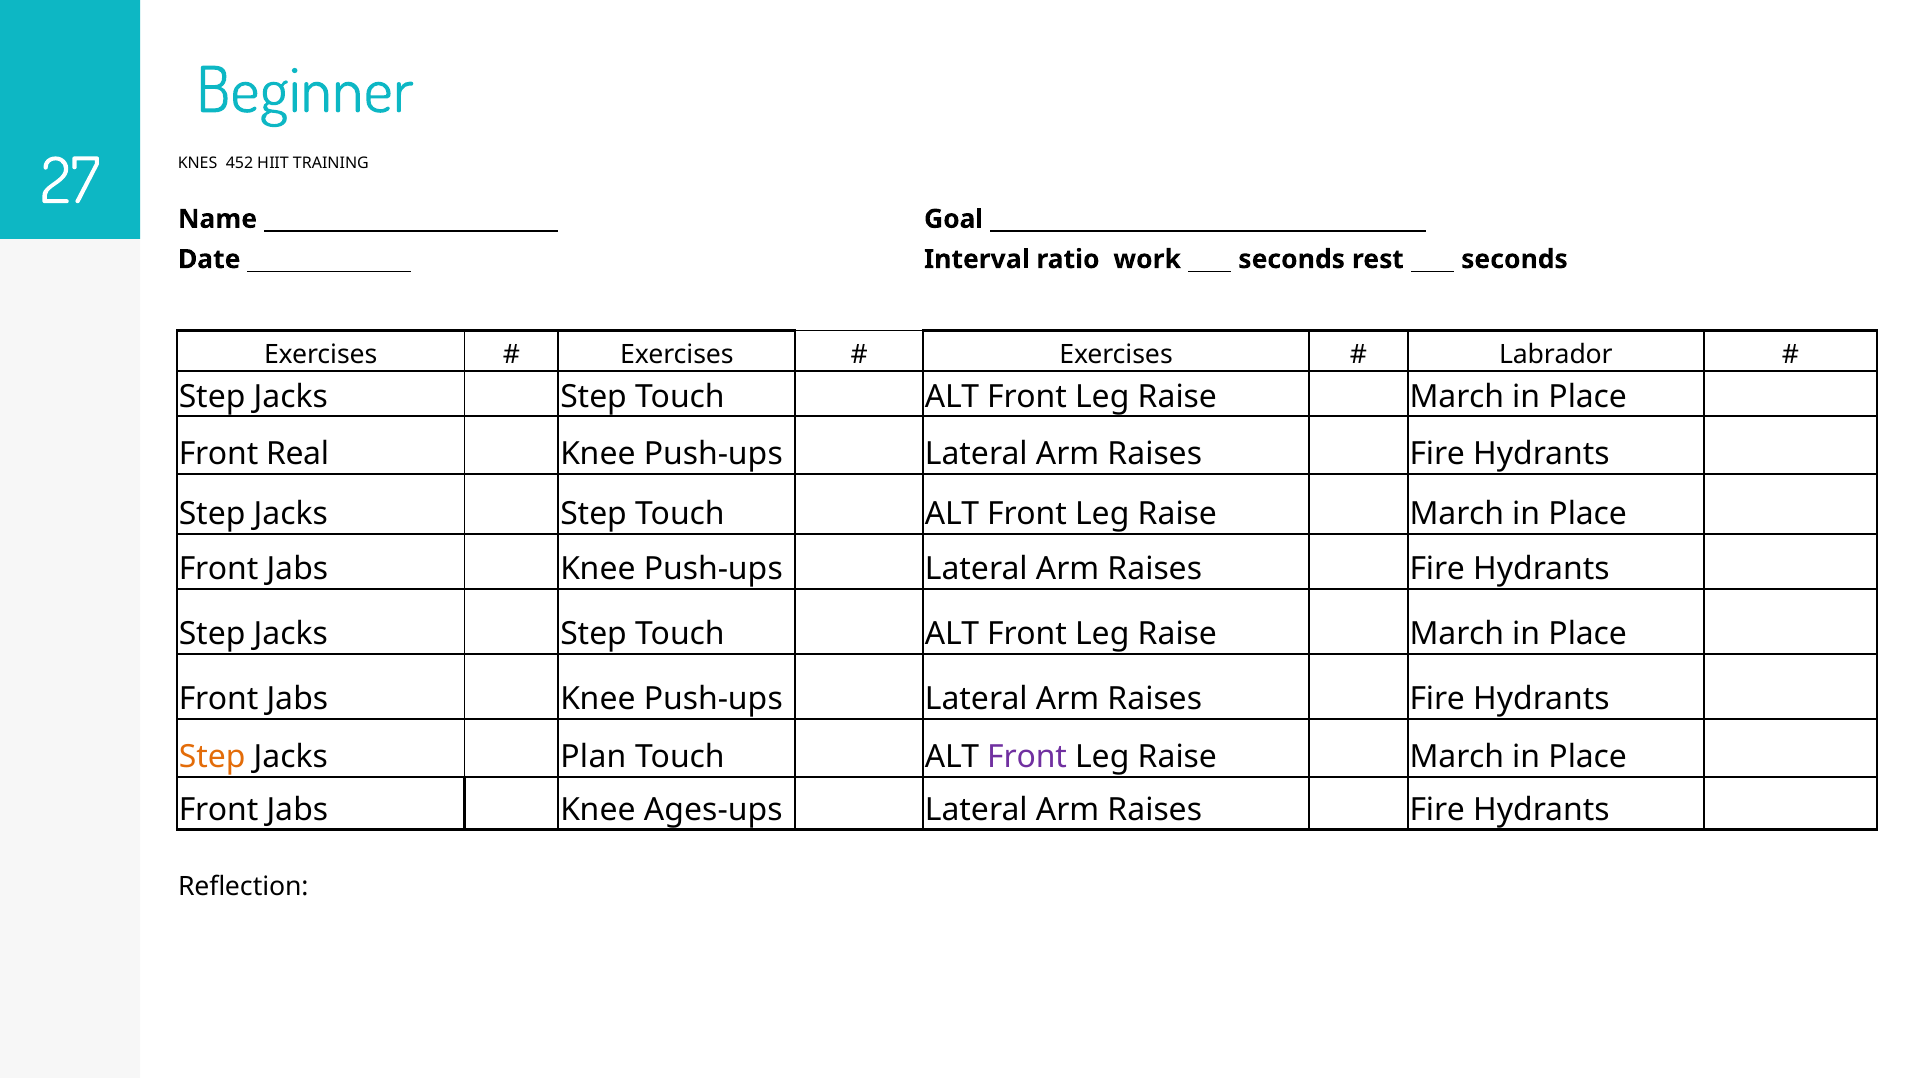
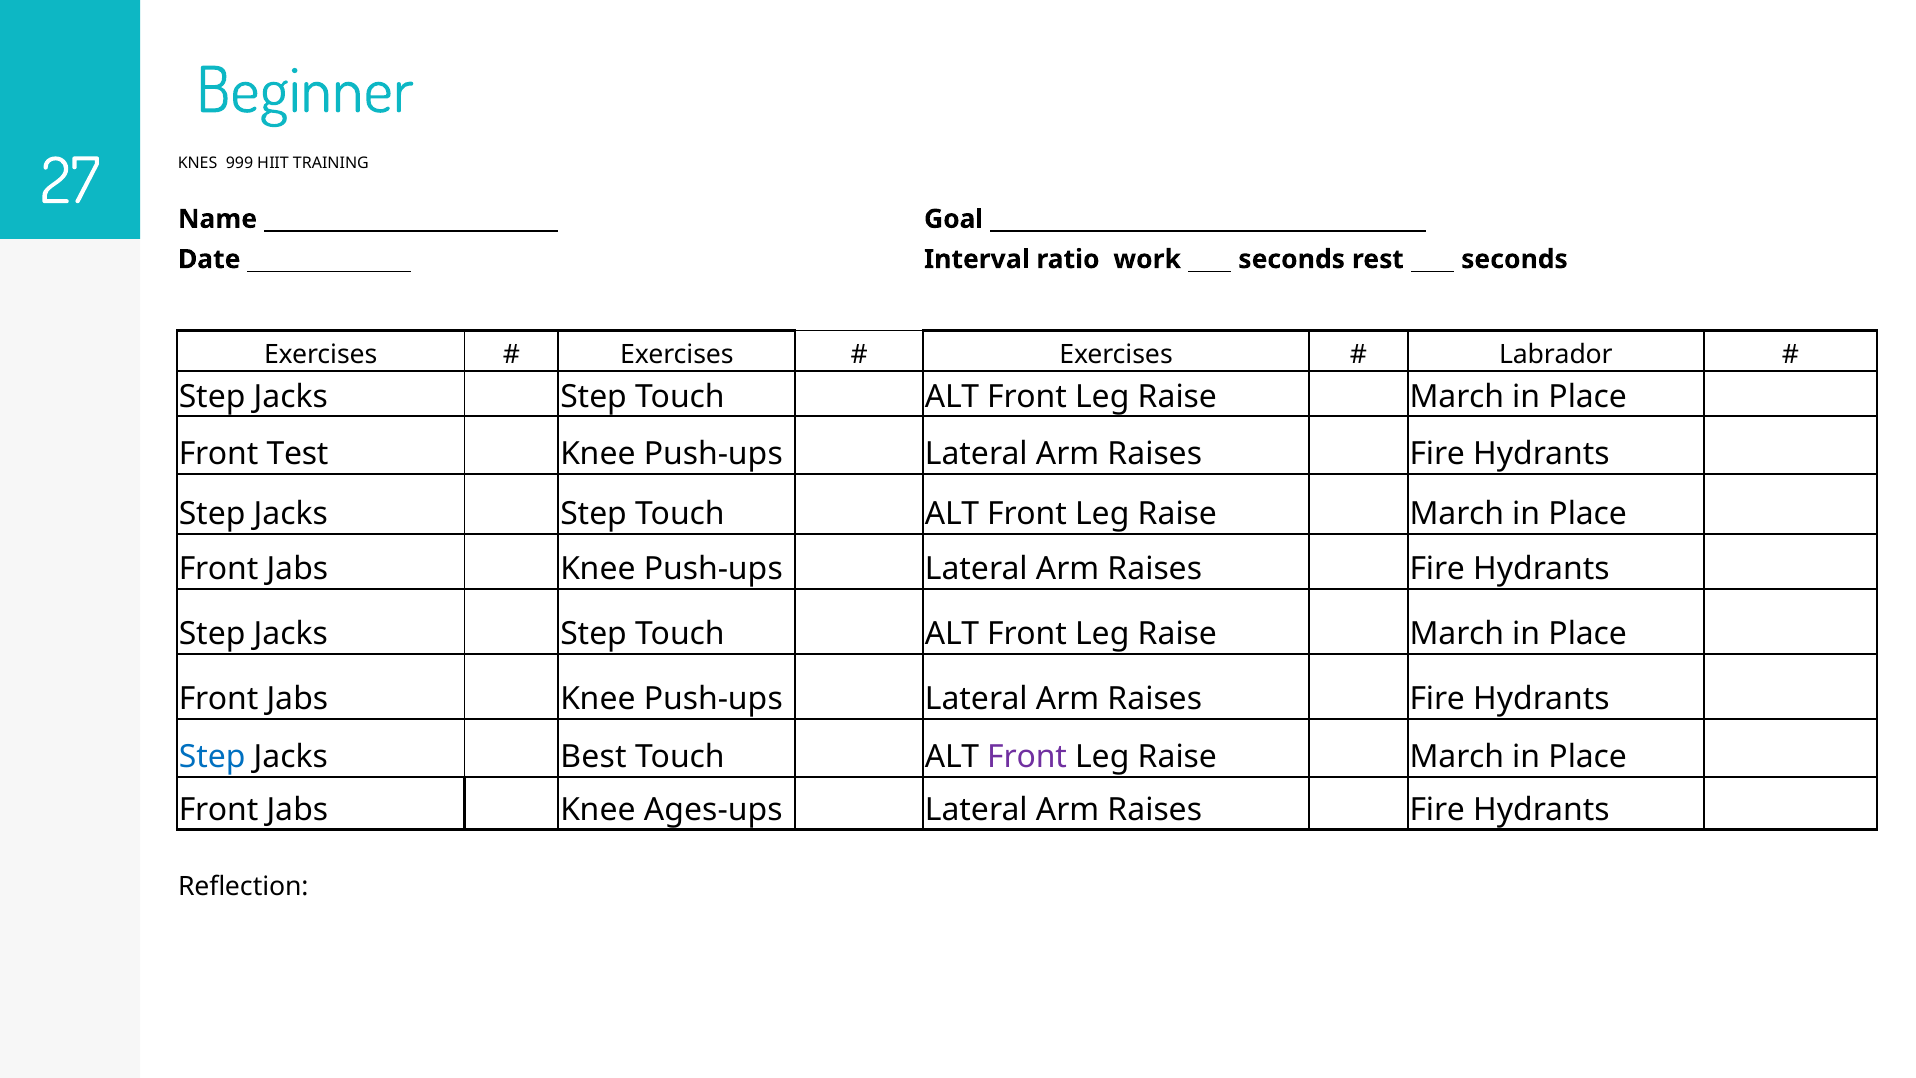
452: 452 -> 999
Real: Real -> Test
Step at (212, 757) colour: orange -> blue
Plan: Plan -> Best
